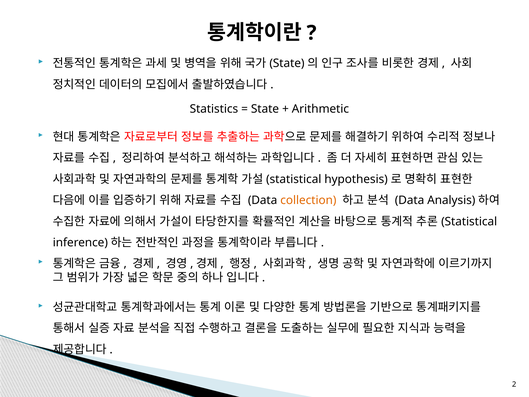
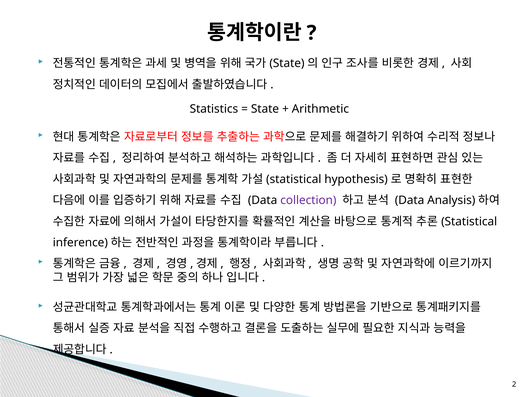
collection colour: orange -> purple
